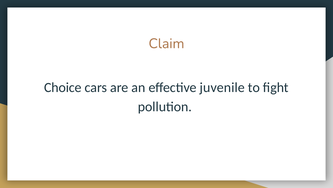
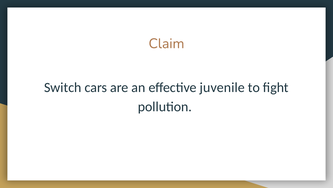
Choice: Choice -> Switch
